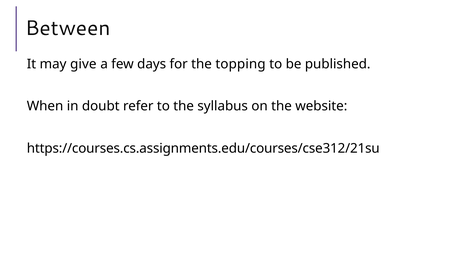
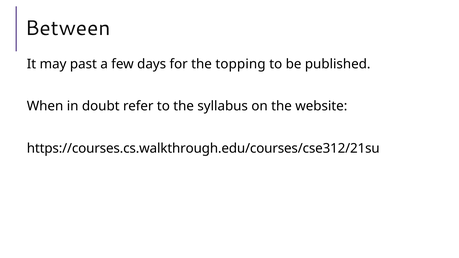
give: give -> past
https://courses.cs.assignments.edu/courses/cse312/21su: https://courses.cs.assignments.edu/courses/cse312/21su -> https://courses.cs.walkthrough.edu/courses/cse312/21su
